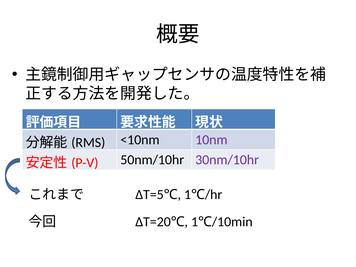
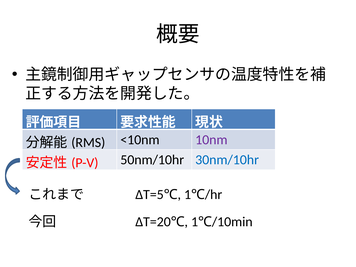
30nm/10hr colour: purple -> blue
